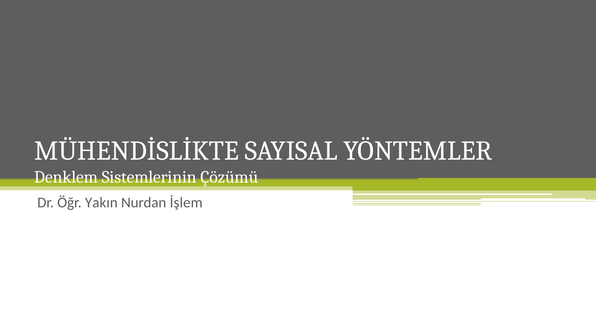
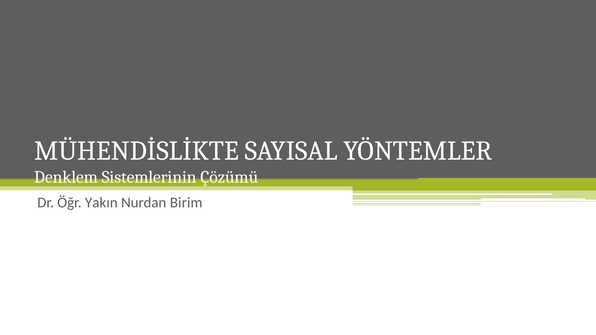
İşlem: İşlem -> Birim
